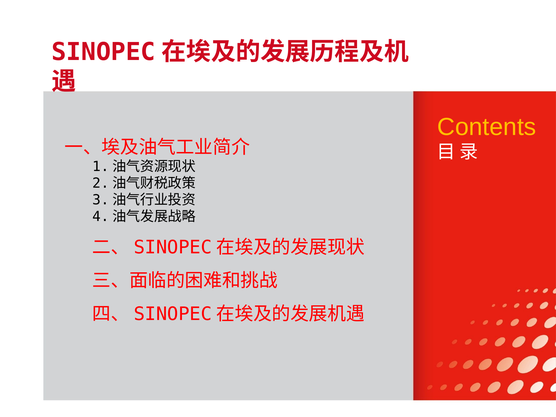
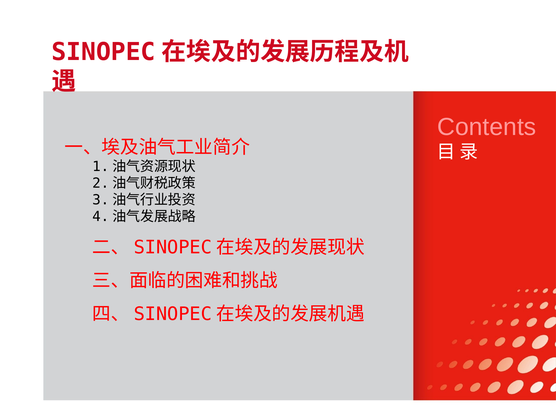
Contents colour: yellow -> pink
